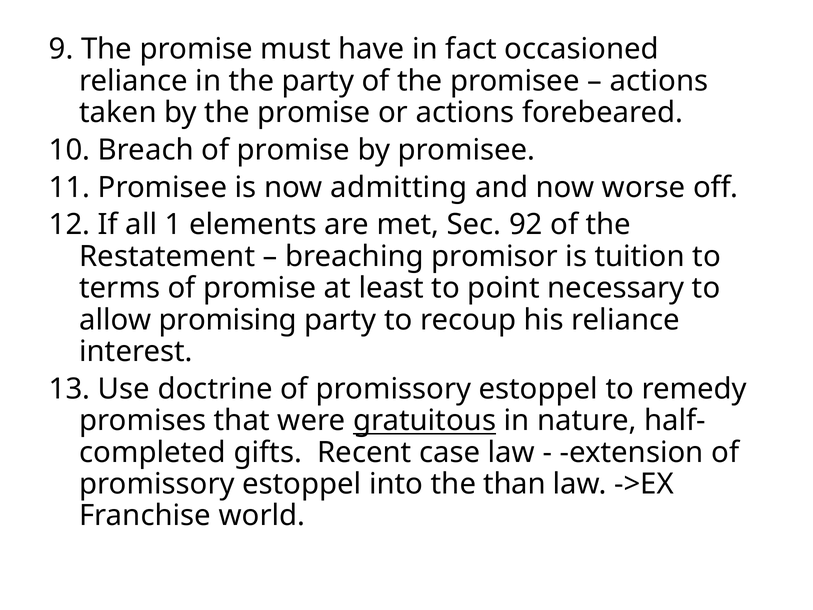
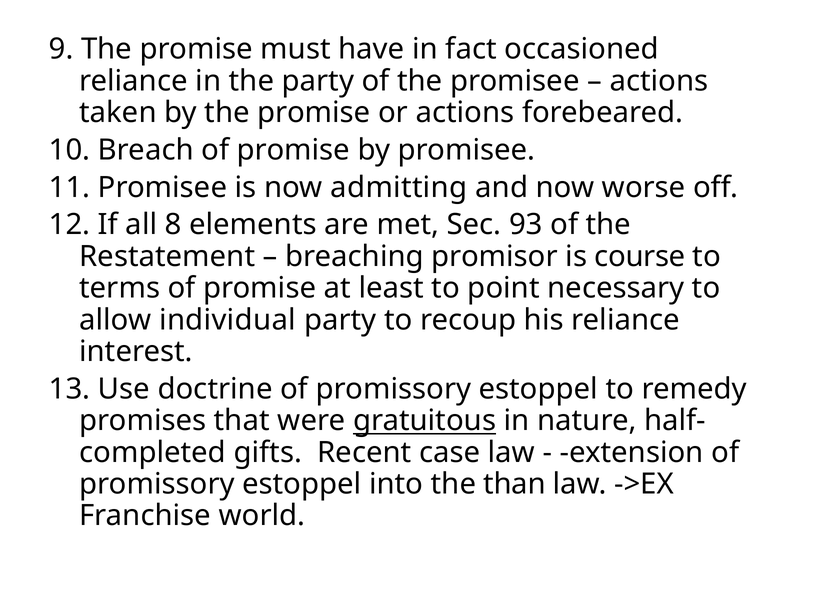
1: 1 -> 8
92: 92 -> 93
tuition: tuition -> course
promising: promising -> individual
